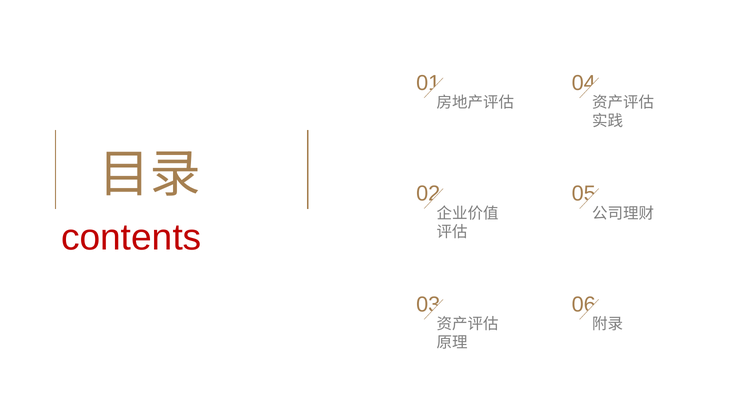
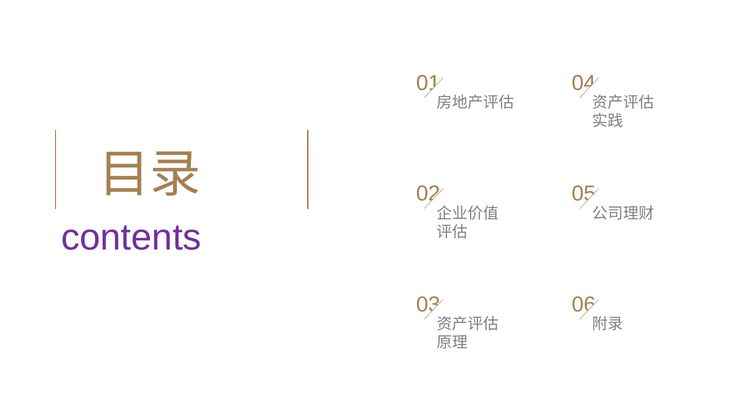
contents colour: red -> purple
